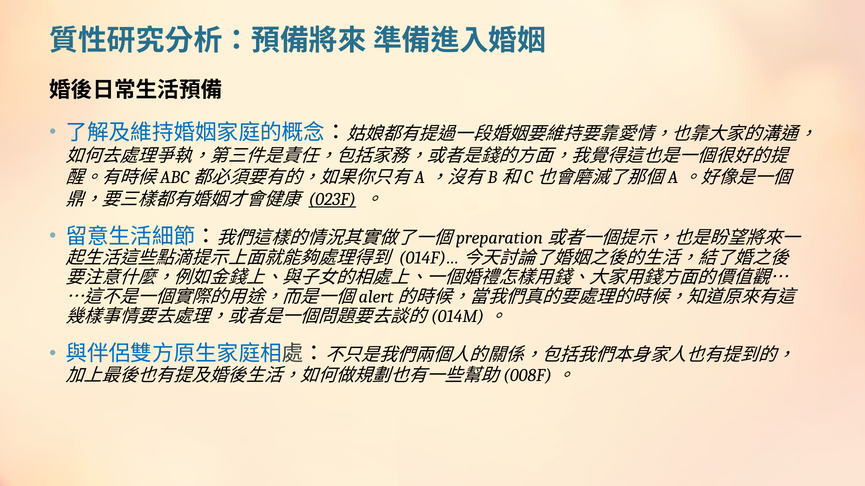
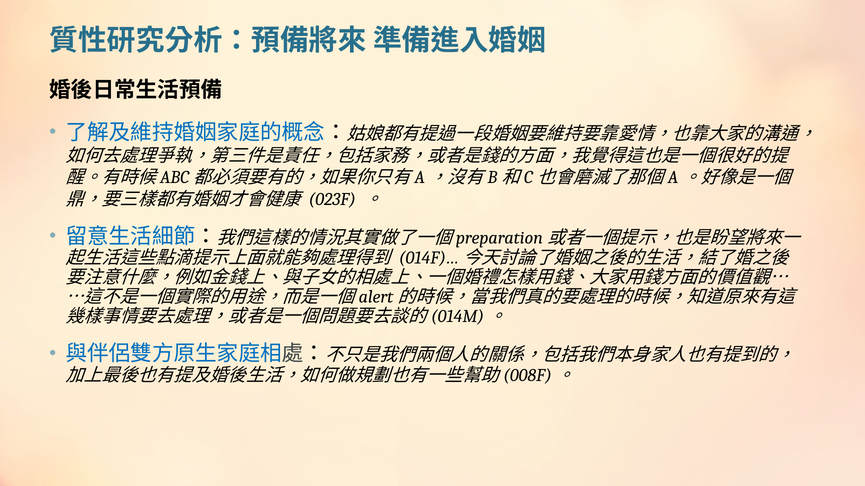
023F underline: present -> none
